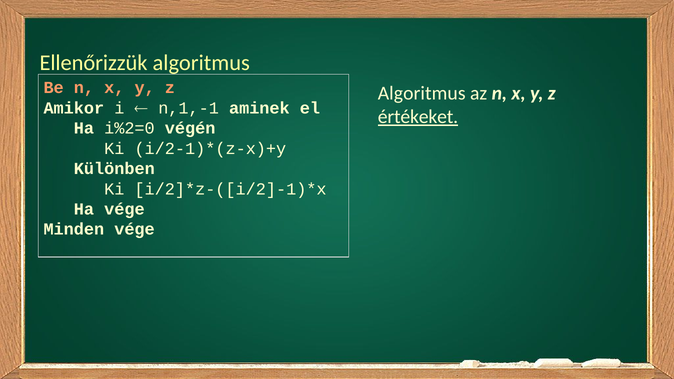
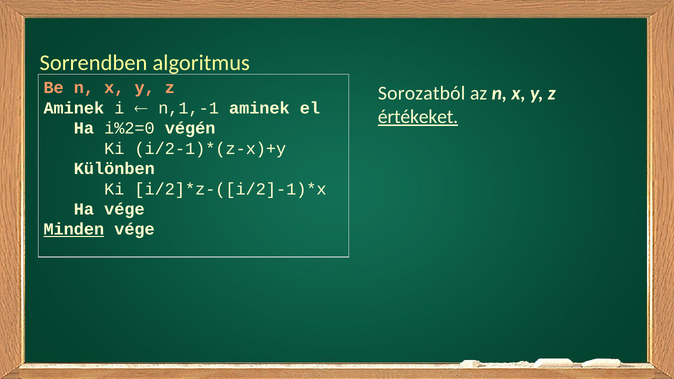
Ellenőrizzük: Ellenőrizzük -> Sorrendben
Algoritmus at (422, 93): Algoritmus -> Sorozatból
Amikor at (74, 108): Amikor -> Aminek
Minden underline: none -> present
